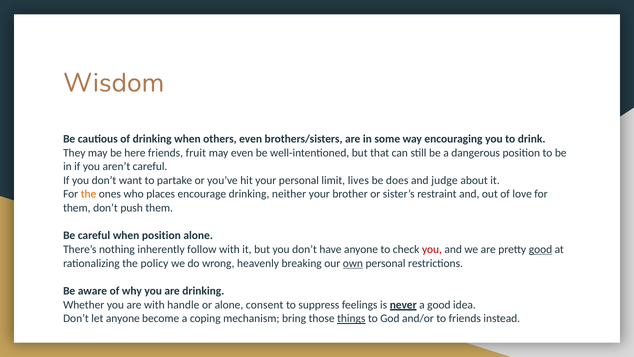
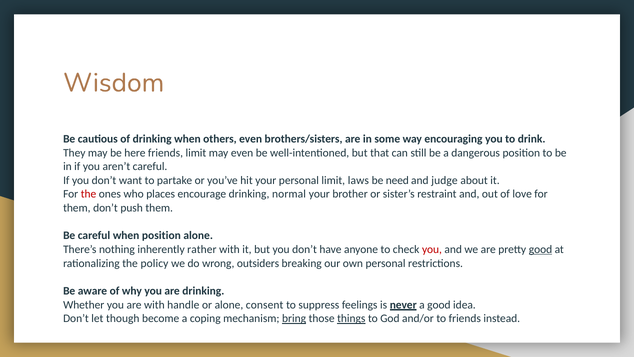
friends fruit: fruit -> limit
lives: lives -> laws
does: does -> need
the at (89, 194) colour: orange -> red
neither: neither -> normal
follow: follow -> rather
heavenly: heavenly -> outsiders
own underline: present -> none
let anyone: anyone -> though
bring underline: none -> present
